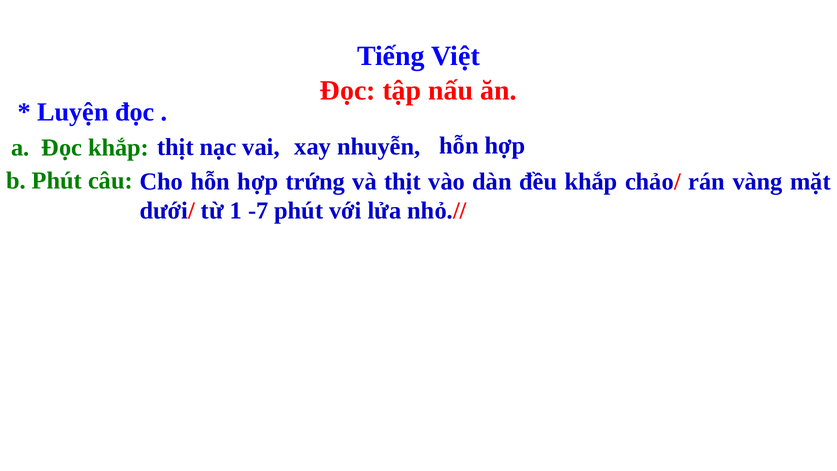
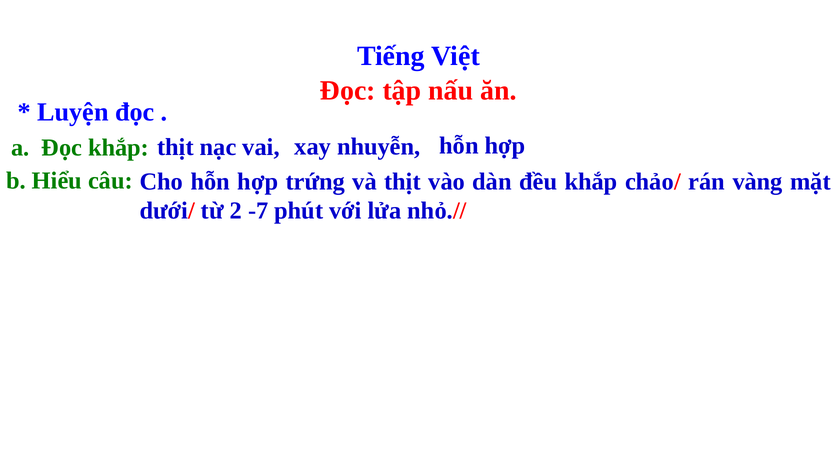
b Phút: Phút -> Hiểu
1: 1 -> 2
